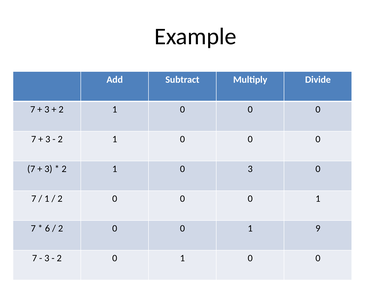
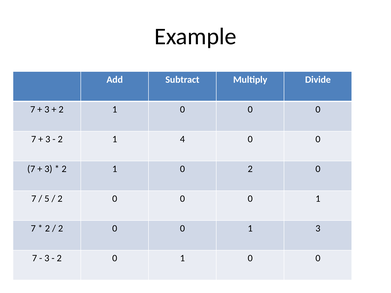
0 at (182, 139): 0 -> 4
0 3: 3 -> 2
1 at (47, 199): 1 -> 5
6 at (47, 229): 6 -> 2
1 9: 9 -> 3
